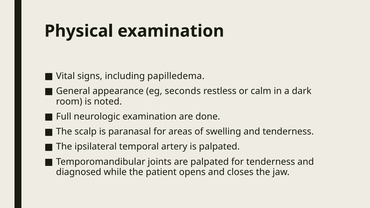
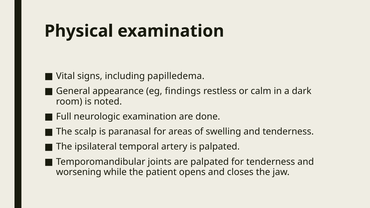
seconds: seconds -> findings
diagnosed: diagnosed -> worsening
